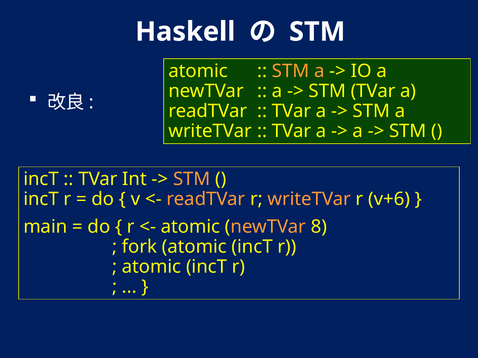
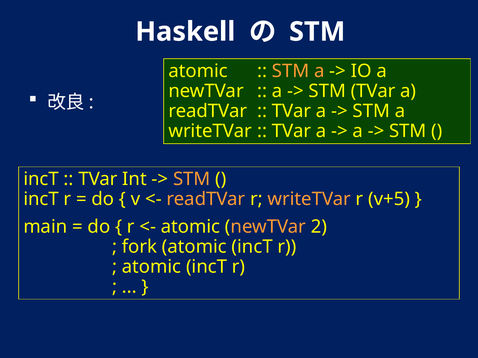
v+6: v+6 -> v+5
8: 8 -> 2
